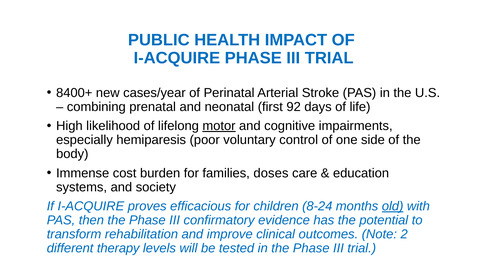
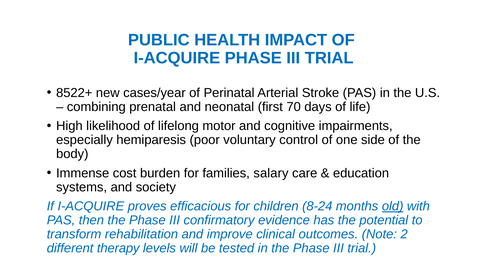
8400+: 8400+ -> 8522+
92: 92 -> 70
motor underline: present -> none
doses: doses -> salary
